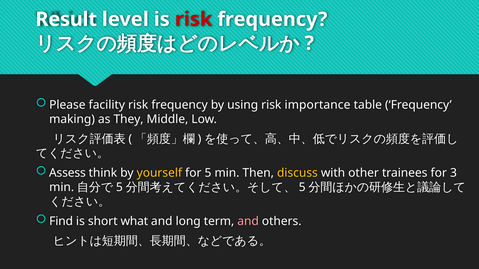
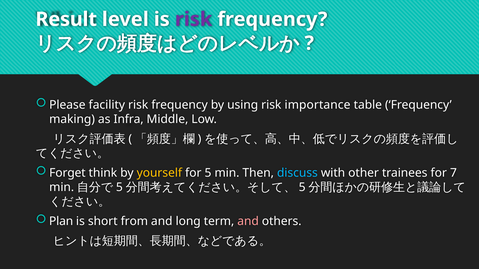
risk at (194, 19) colour: red -> purple
They: They -> Infra
Assess: Assess -> Forget
discuss colour: yellow -> light blue
3: 3 -> 7
Find: Find -> Plan
what: what -> from
